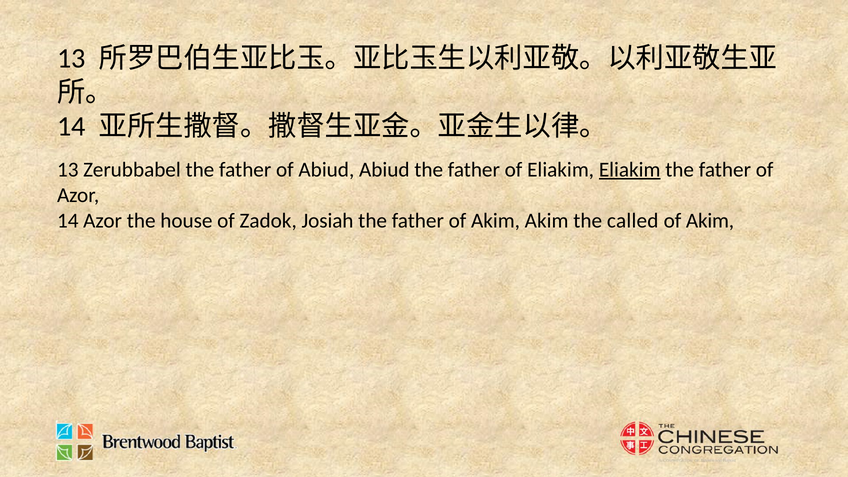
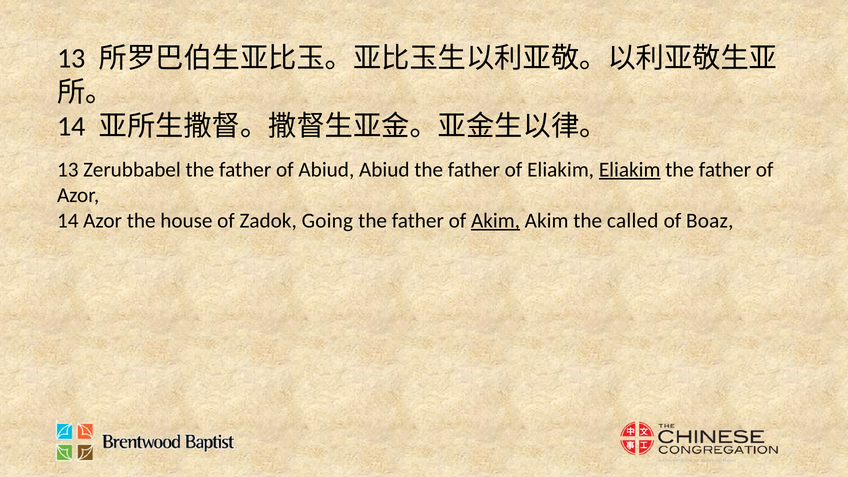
Josiah: Josiah -> Going
Akim at (496, 221) underline: none -> present
Akim at (710, 221): Akim -> Boaz
